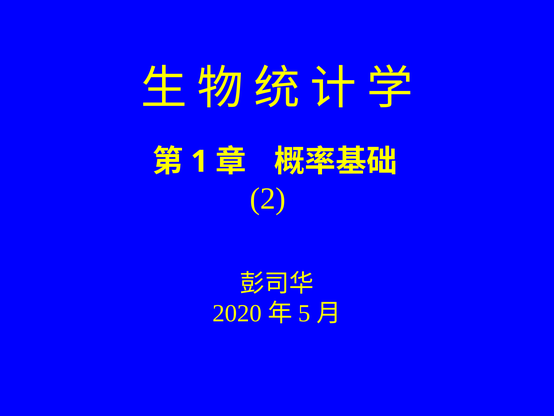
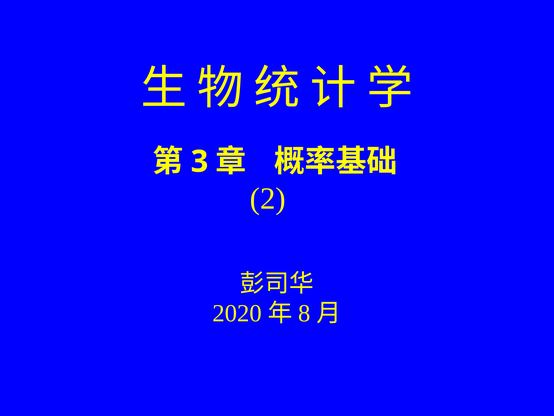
1: 1 -> 3
5: 5 -> 8
